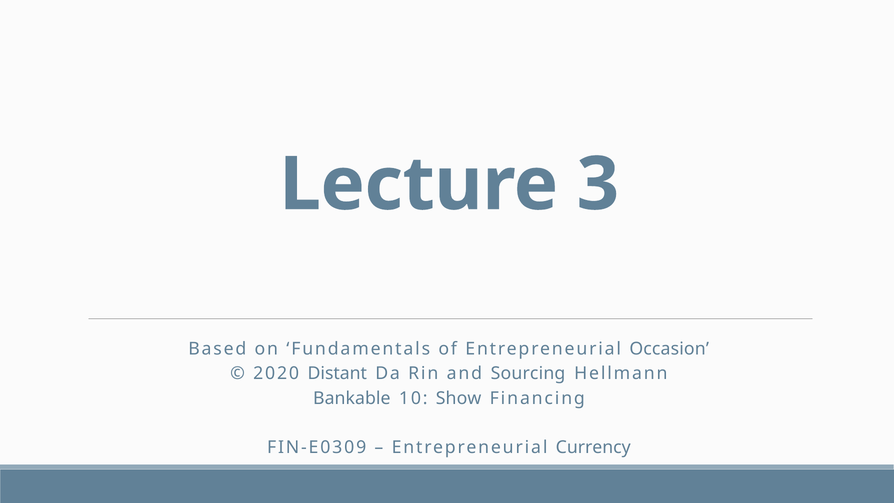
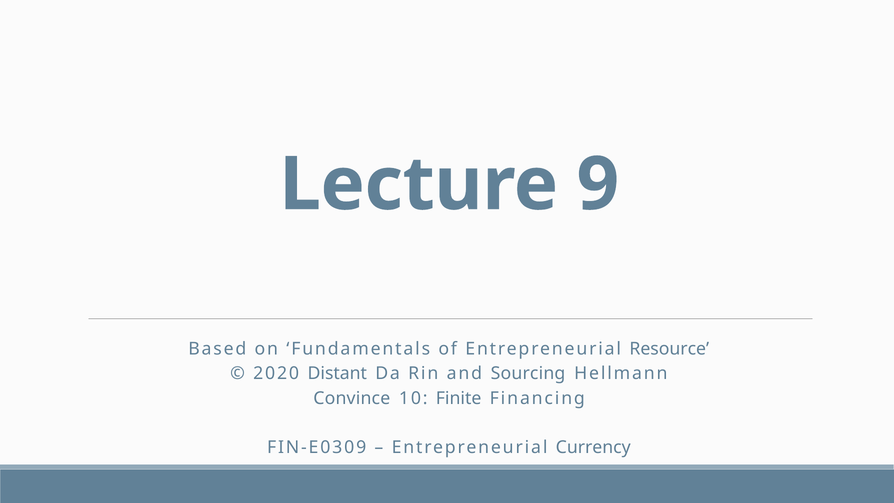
3: 3 -> 9
Occasion: Occasion -> Resource
Bankable: Bankable -> Convince
Show: Show -> Finite
